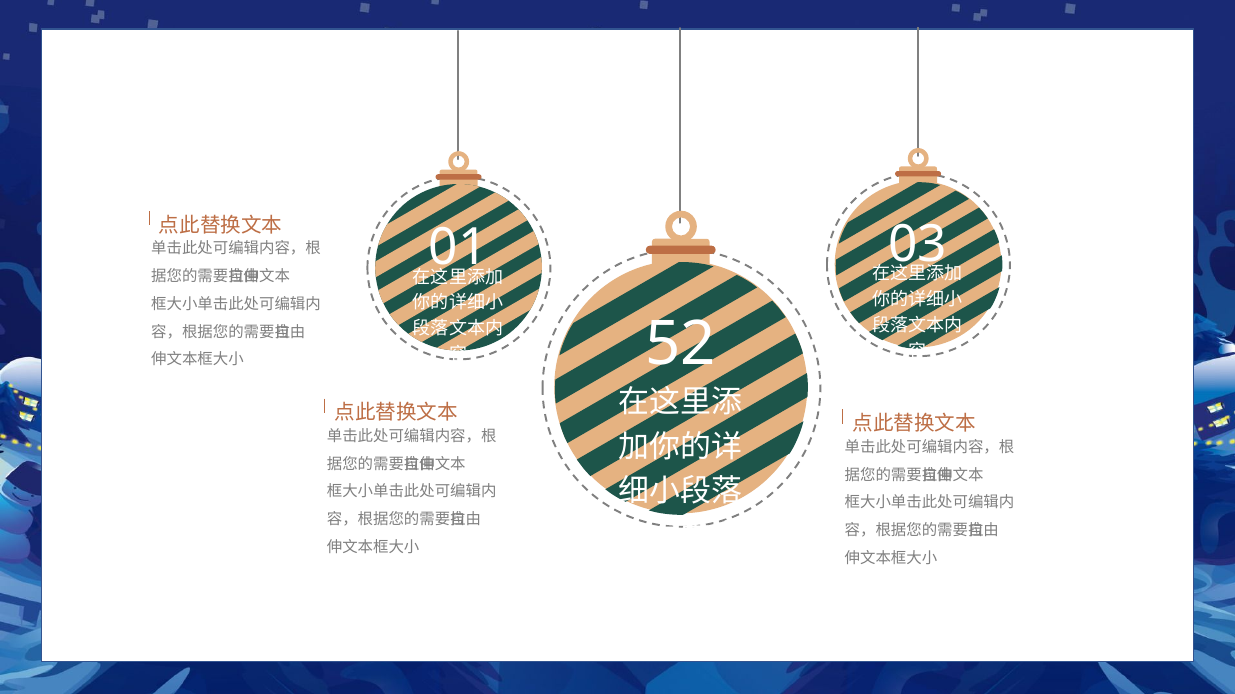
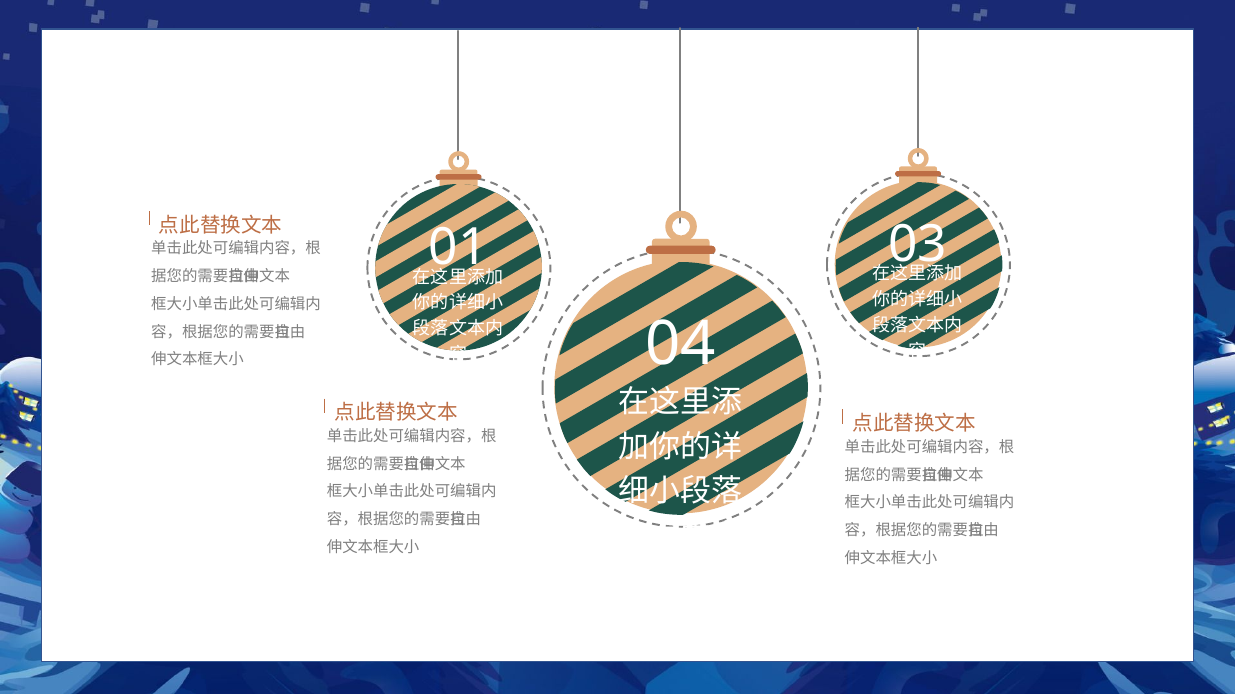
52: 52 -> 04
